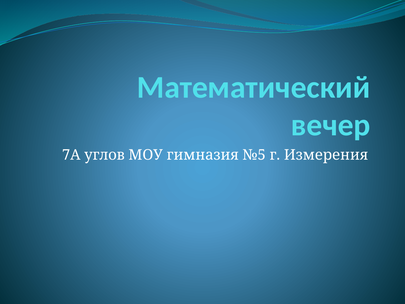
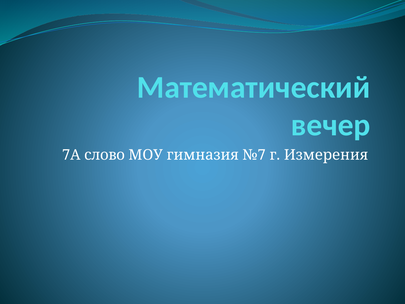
углов: углов -> слово
№5: №5 -> №7
